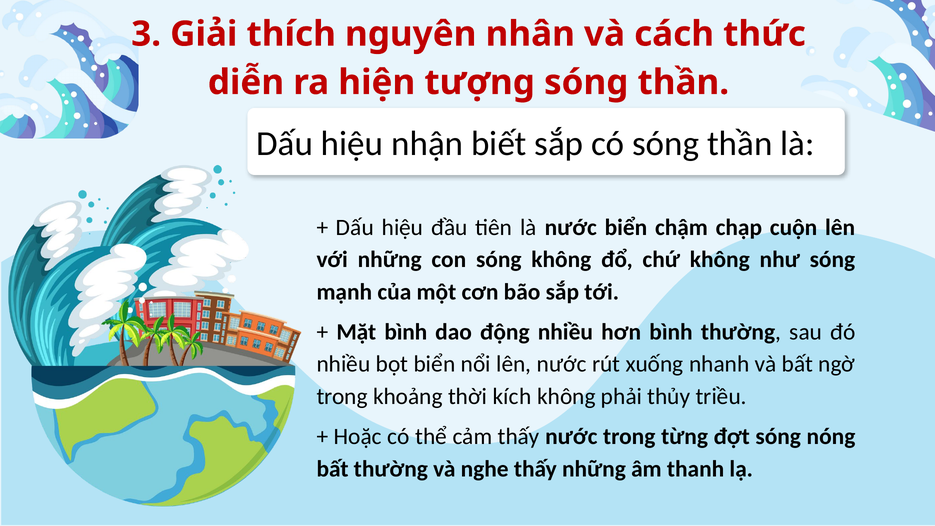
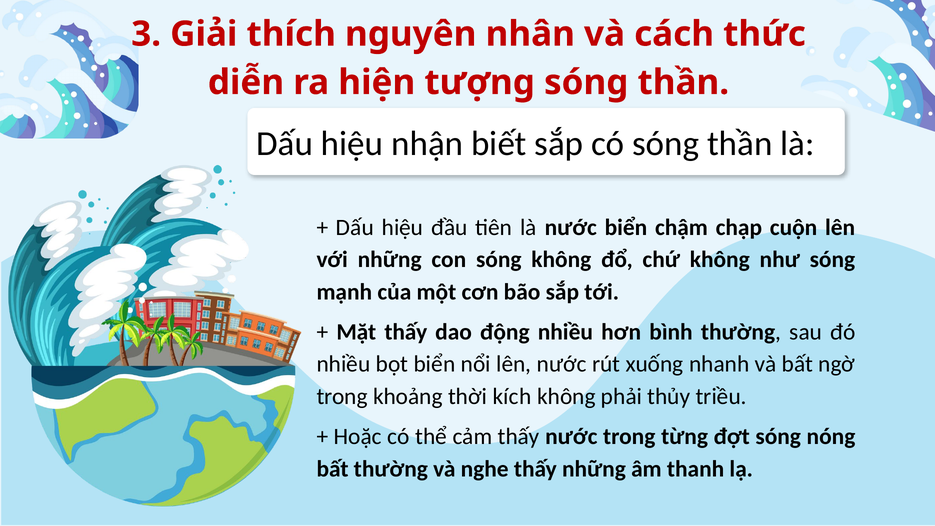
Mặt bình: bình -> thấy
